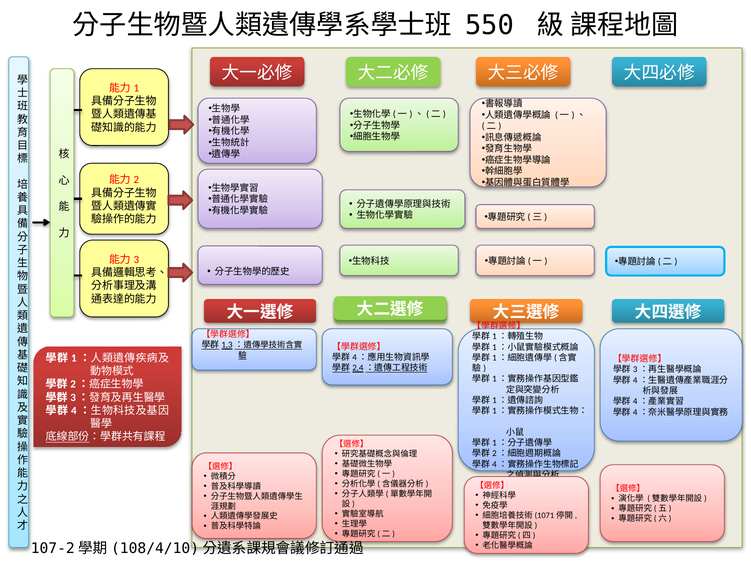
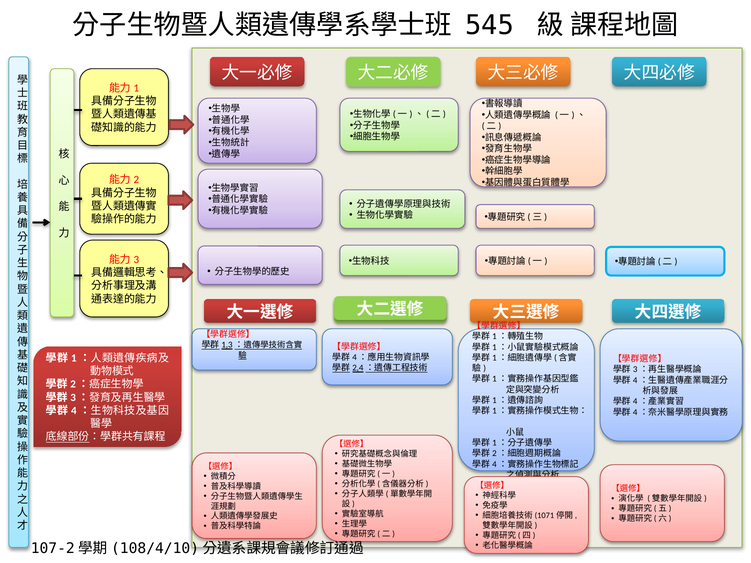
550: 550 -> 545
